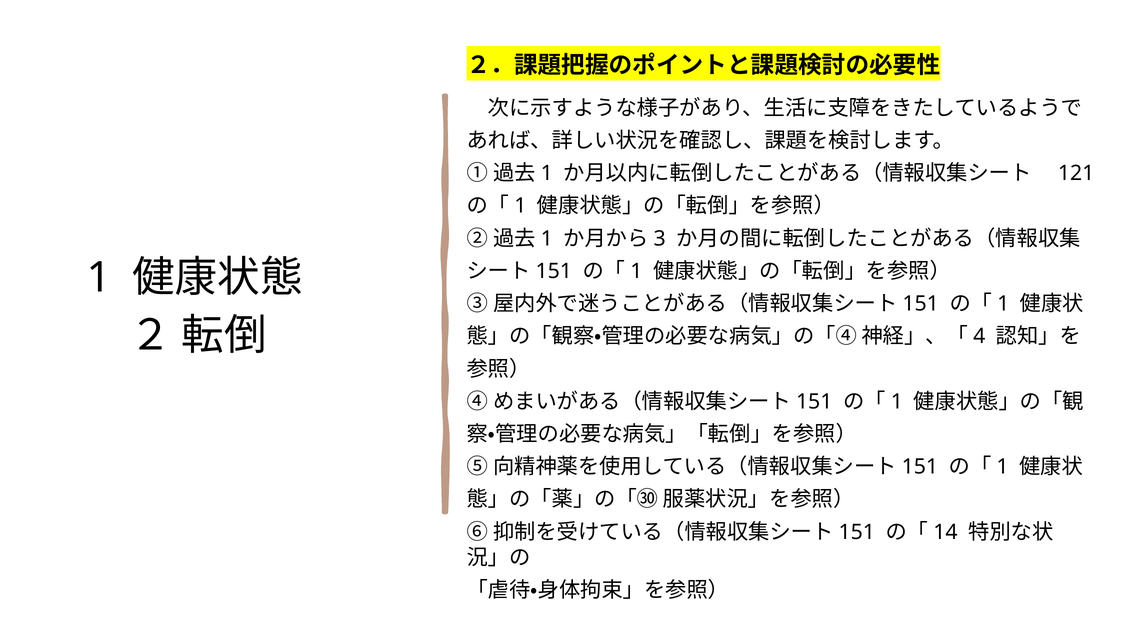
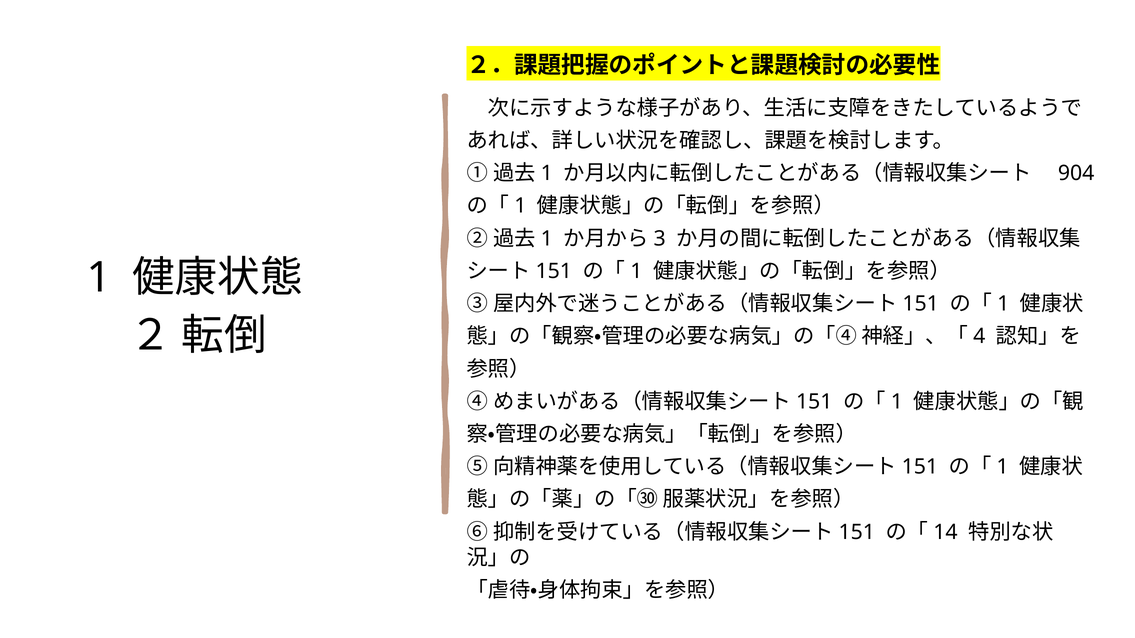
121: 121 -> 904
